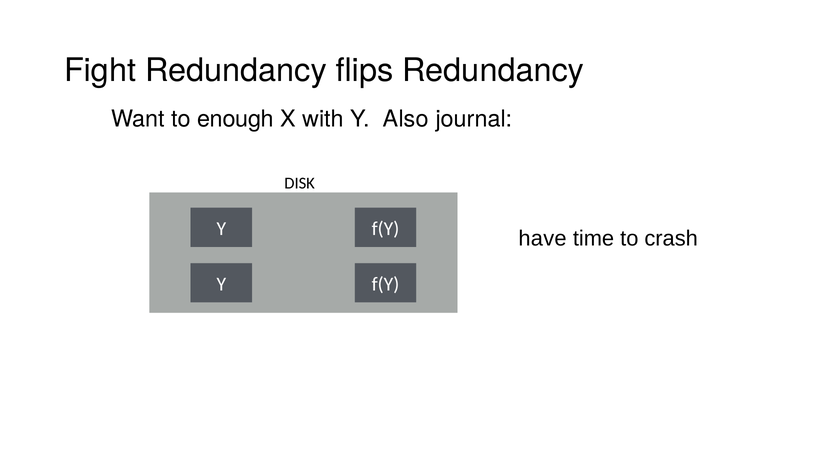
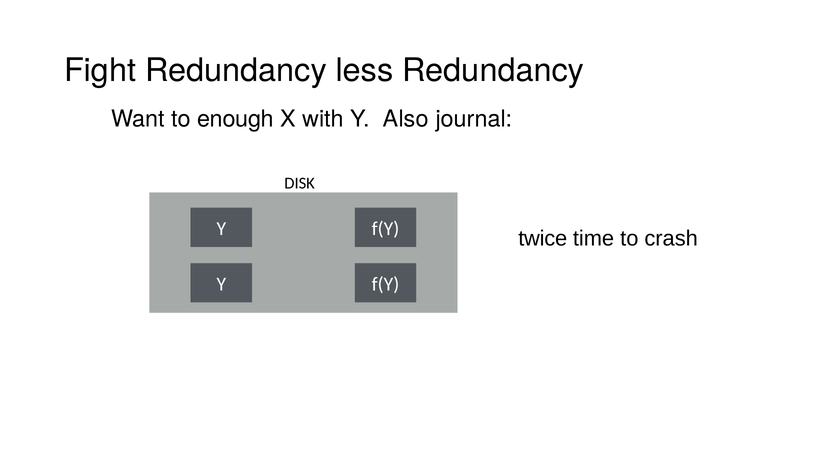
flips: flips -> less
have: have -> twice
